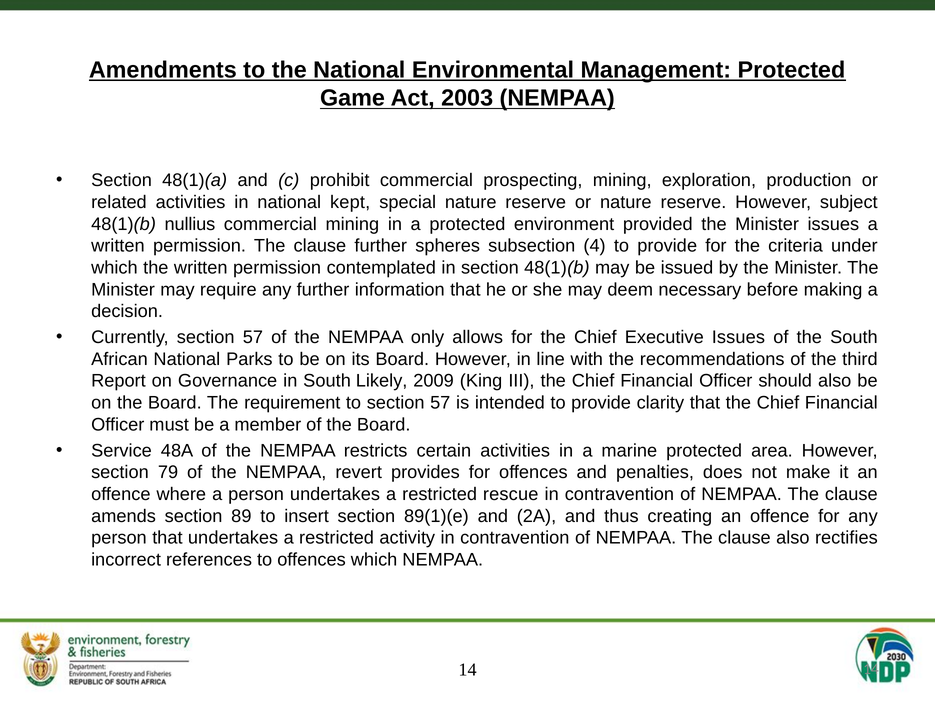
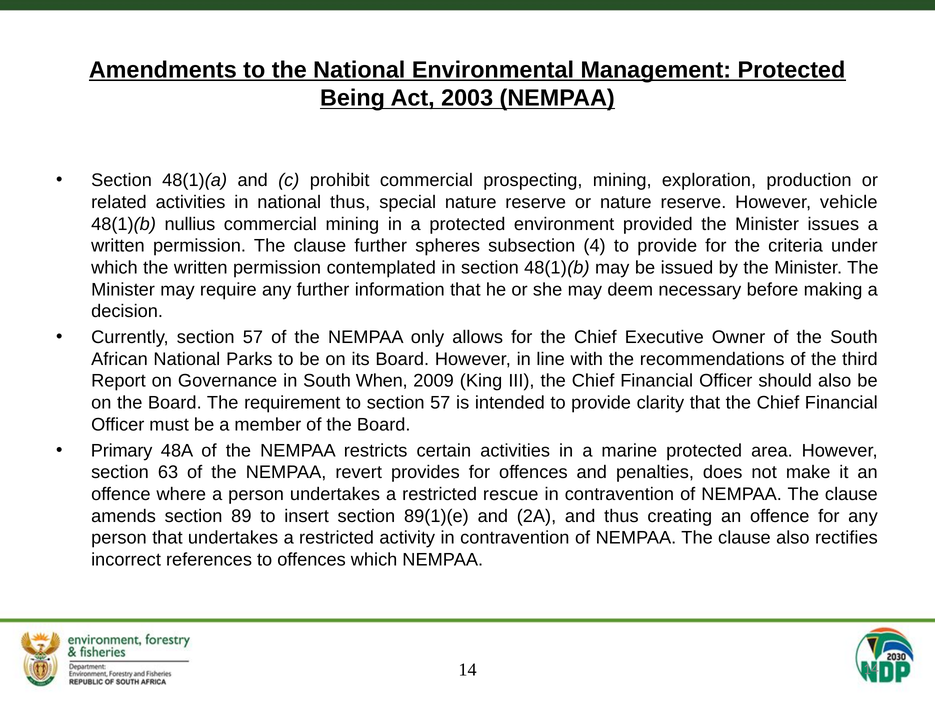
Game: Game -> Being
national kept: kept -> thus
subject: subject -> vehicle
Executive Issues: Issues -> Owner
Likely: Likely -> When
Service: Service -> Primary
79: 79 -> 63
